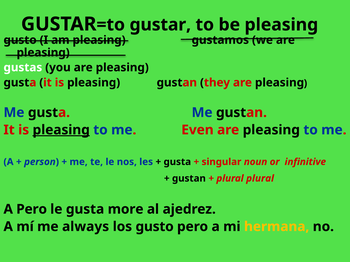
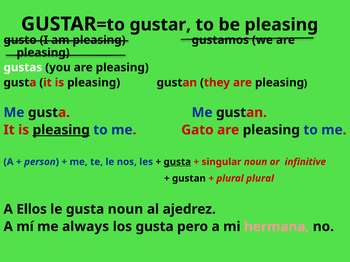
Even: Even -> Gato
gusta at (177, 162) underline: none -> present
A Pero: Pero -> Ellos
gusta more: more -> noun
los gusto: gusto -> gusta
hermana colour: yellow -> pink
